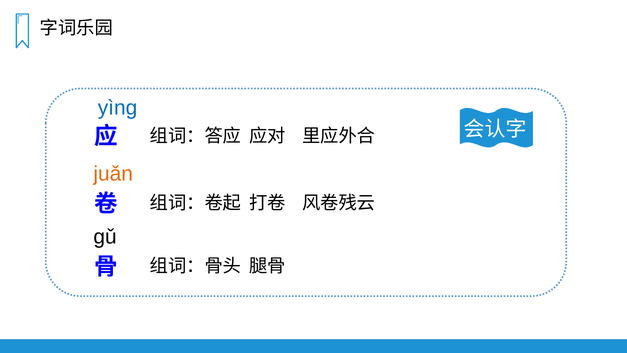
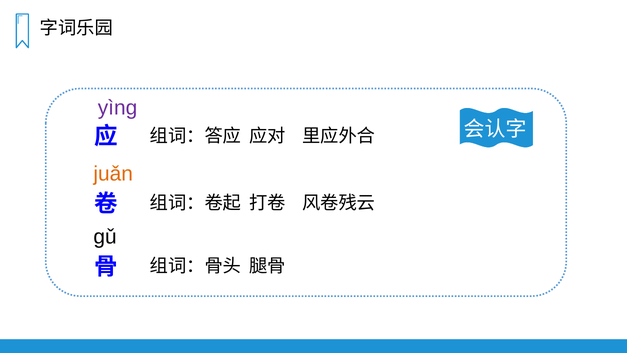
yìnɡ colour: blue -> purple
